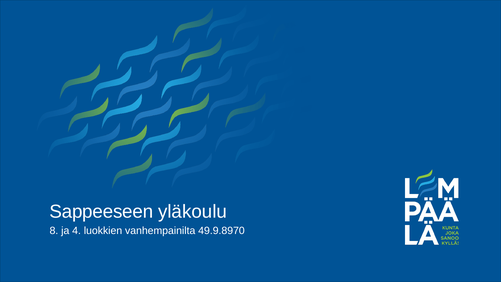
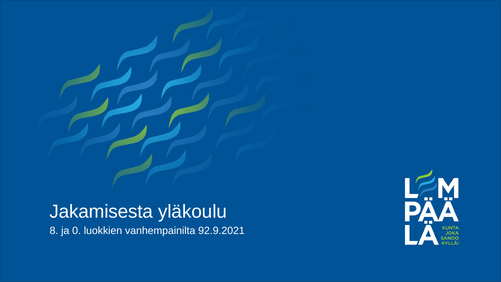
Sappeeseen: Sappeeseen -> Jakamisesta
4: 4 -> 0
49.9.8970: 49.9.8970 -> 92.9.2021
